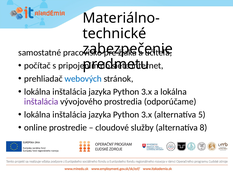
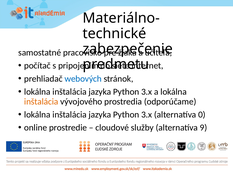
inštalácia at (41, 101) colour: purple -> orange
5: 5 -> 0
8: 8 -> 9
